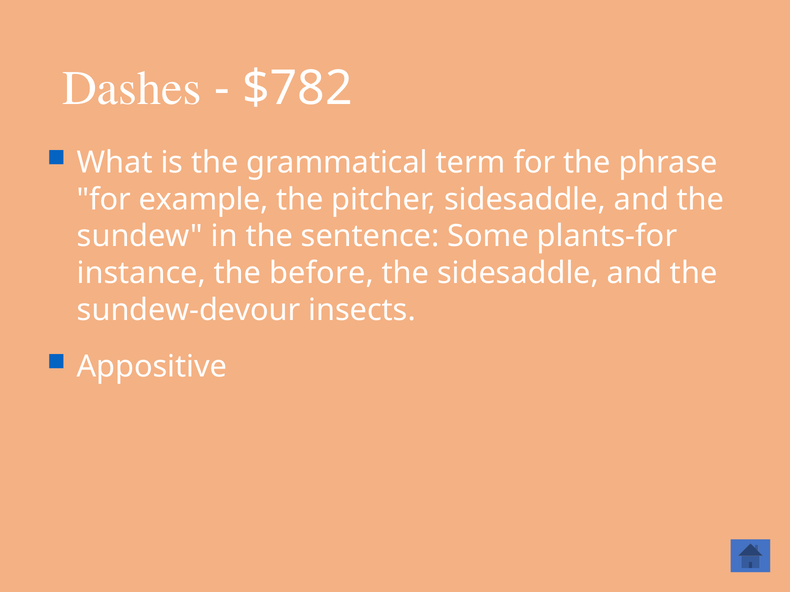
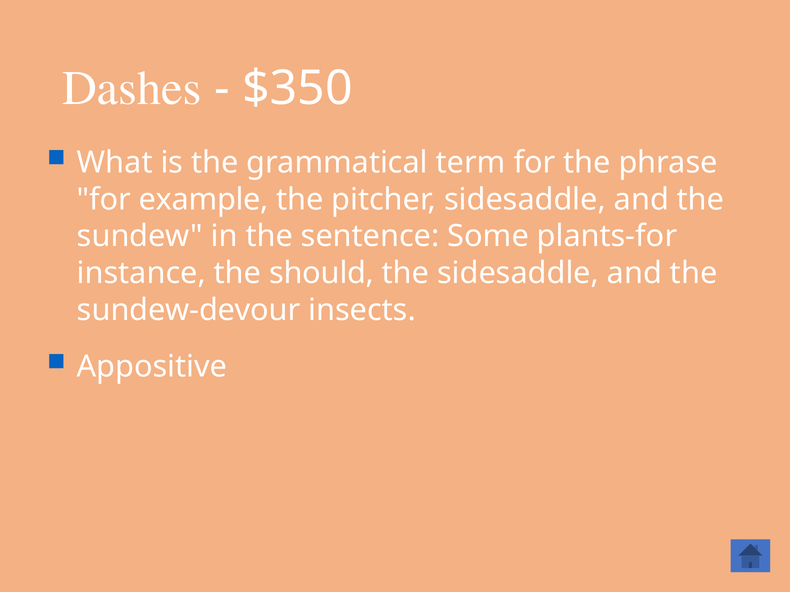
$782: $782 -> $350
before: before -> should
